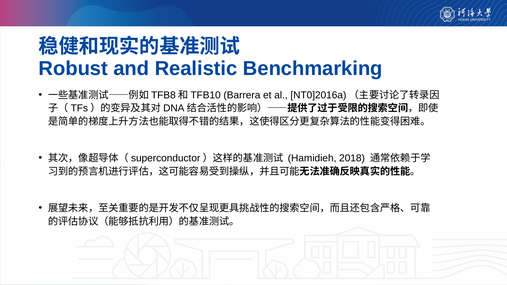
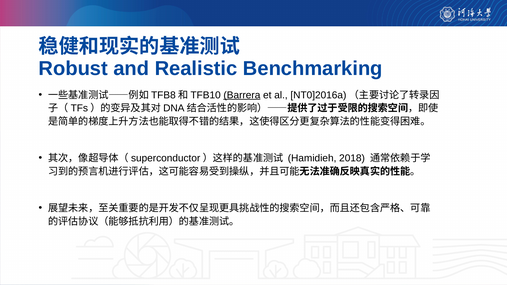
Barrera underline: none -> present
